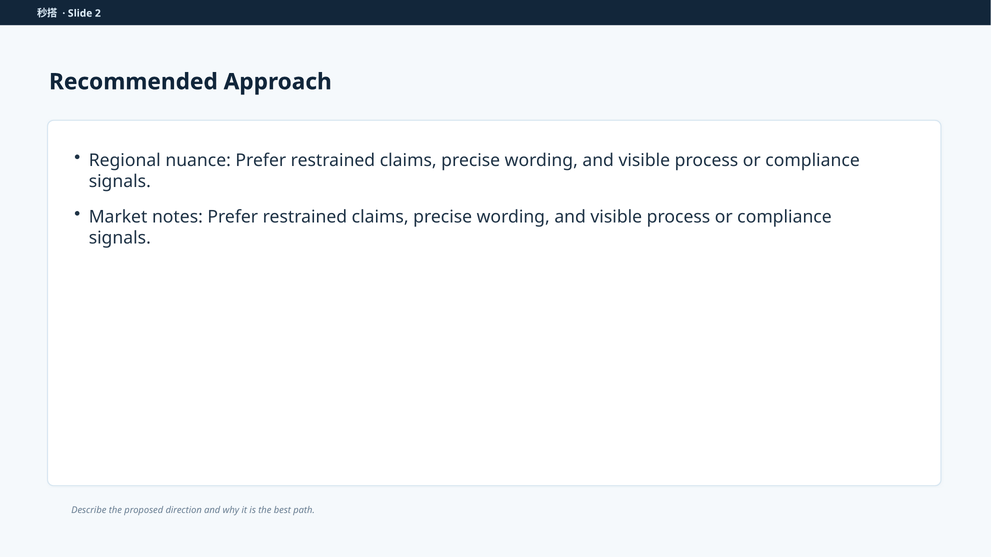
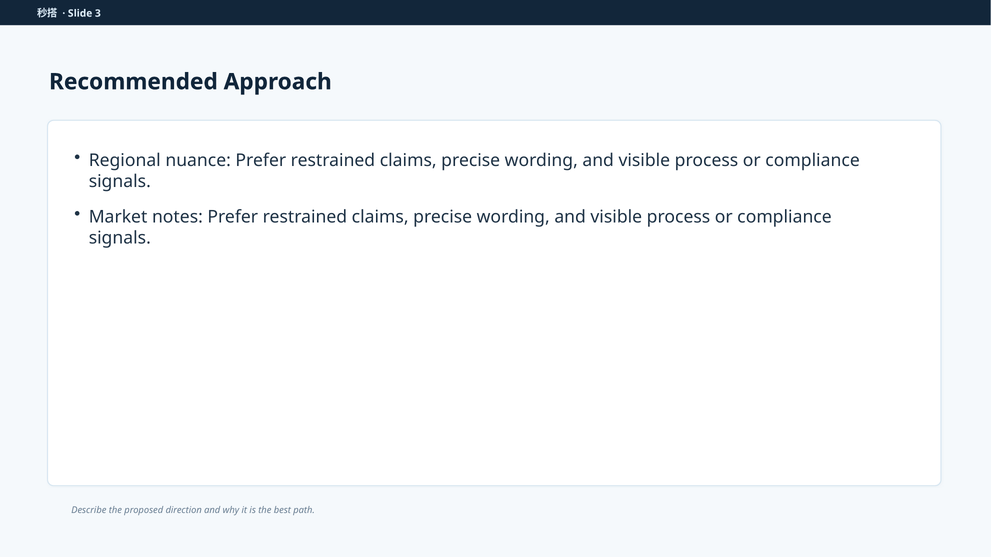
2: 2 -> 3
